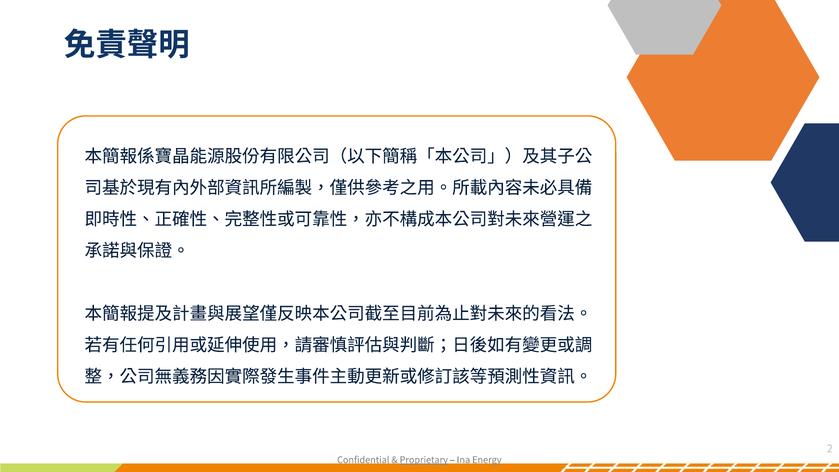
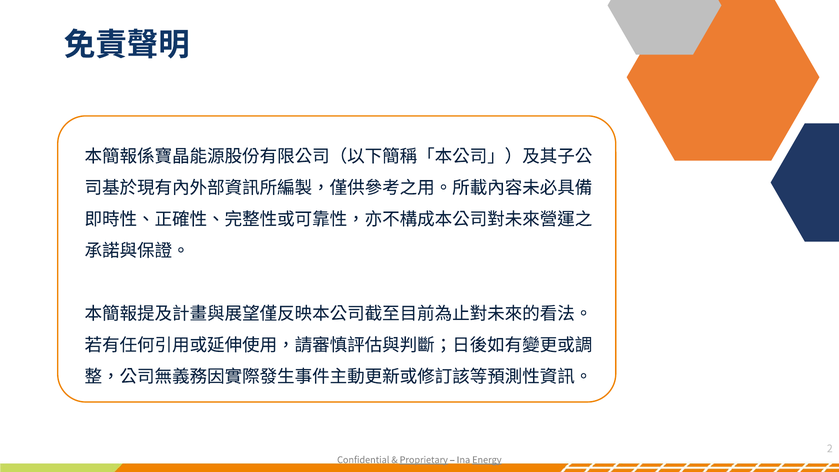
Energy at (487, 460) underline: none -> present
